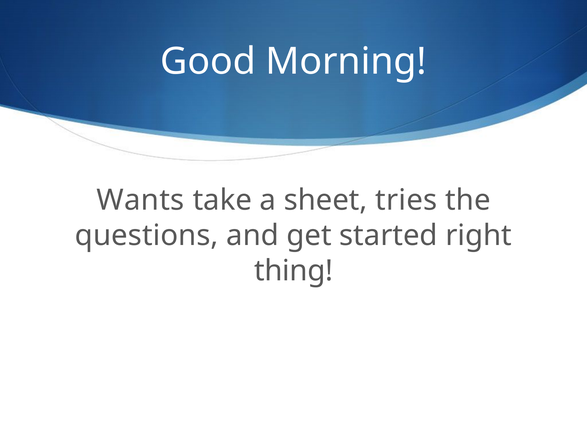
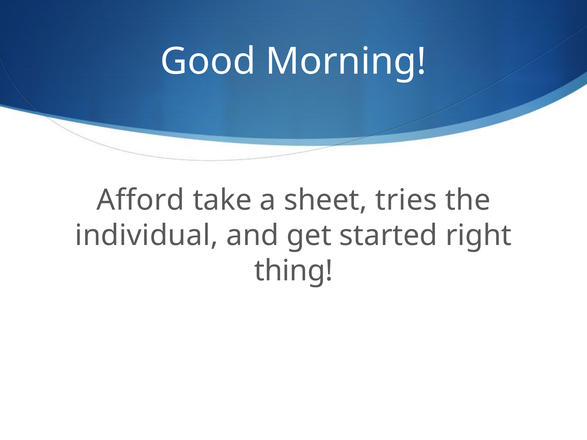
Wants: Wants -> Afford
questions: questions -> individual
